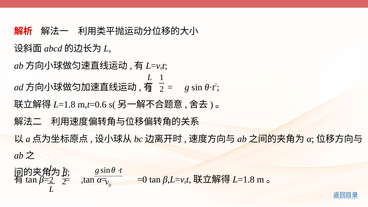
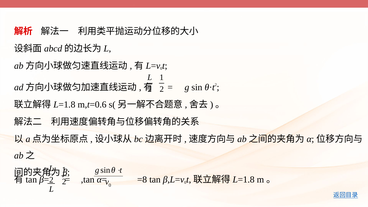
=0: =0 -> =8
